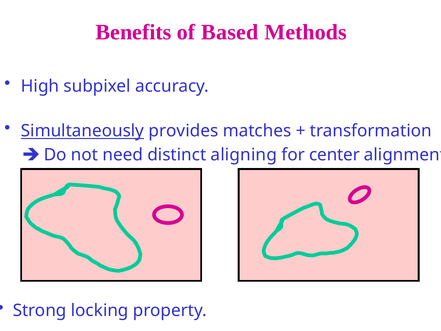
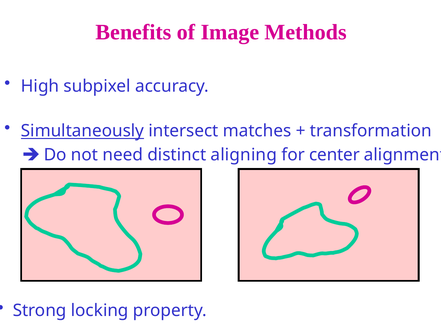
Based: Based -> Image
provides: provides -> intersect
